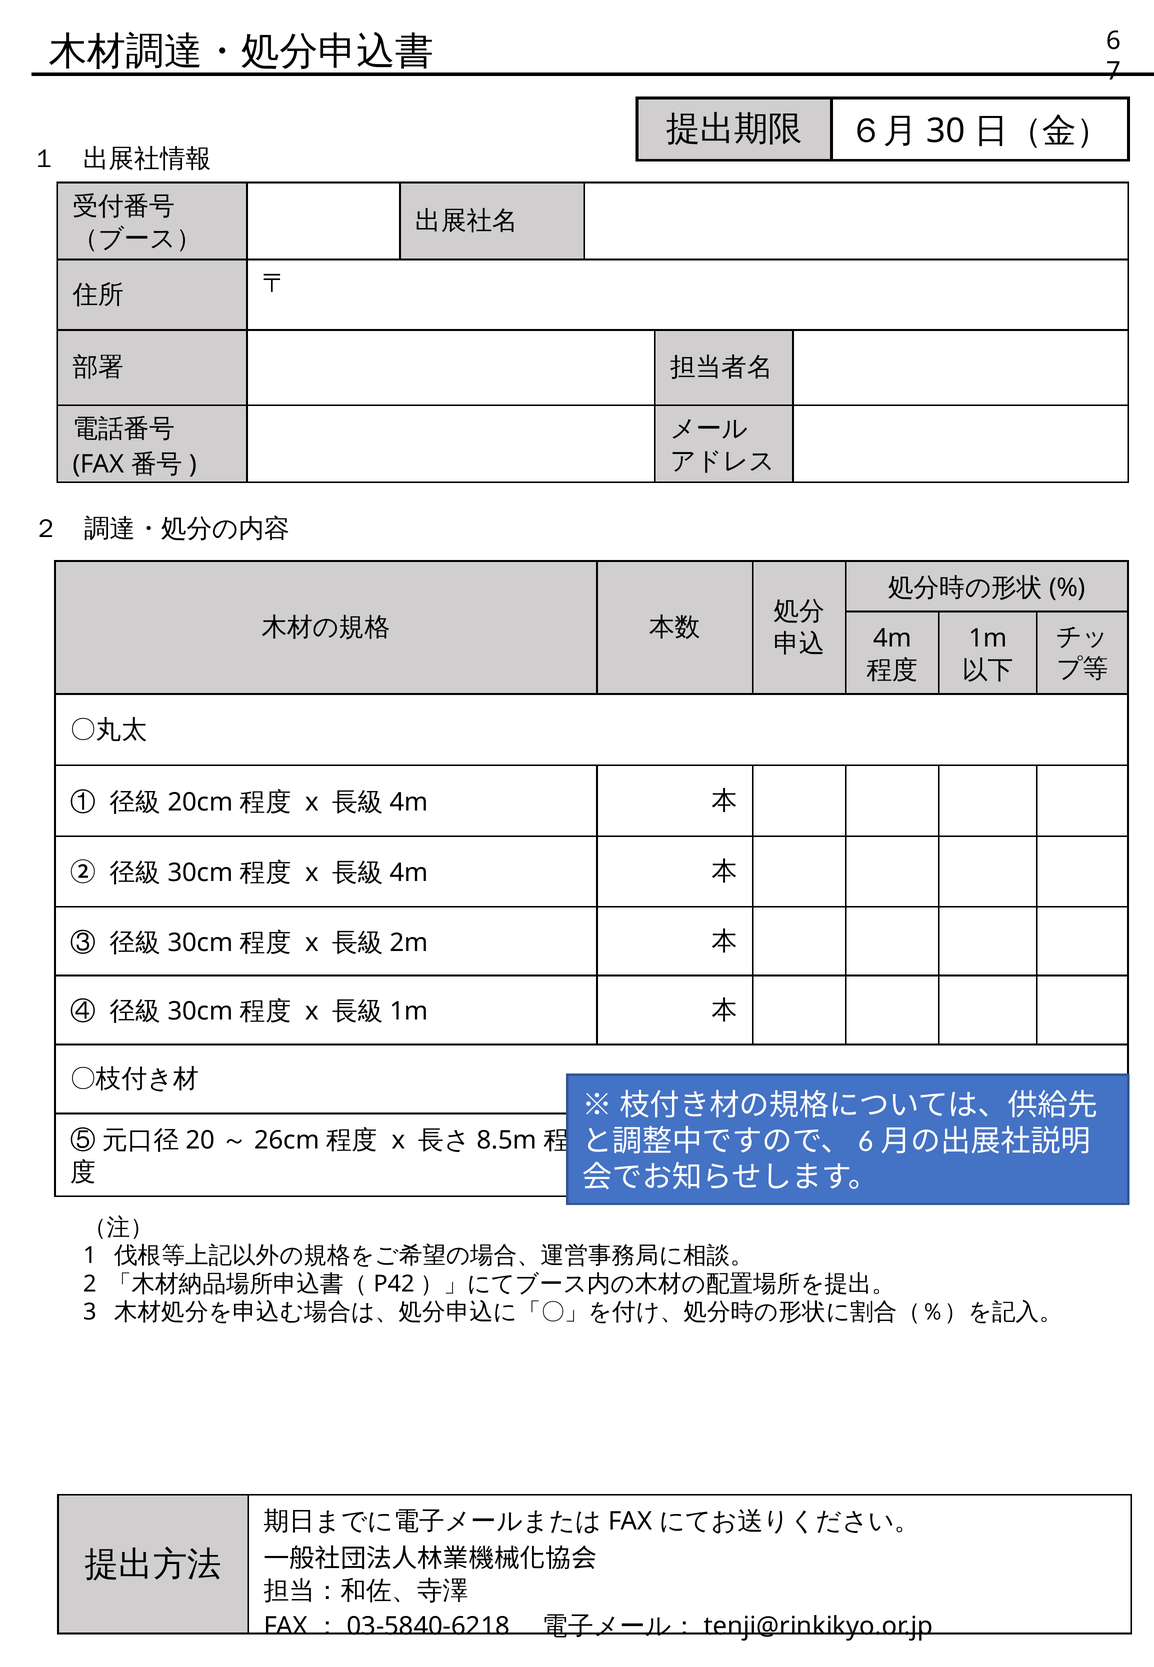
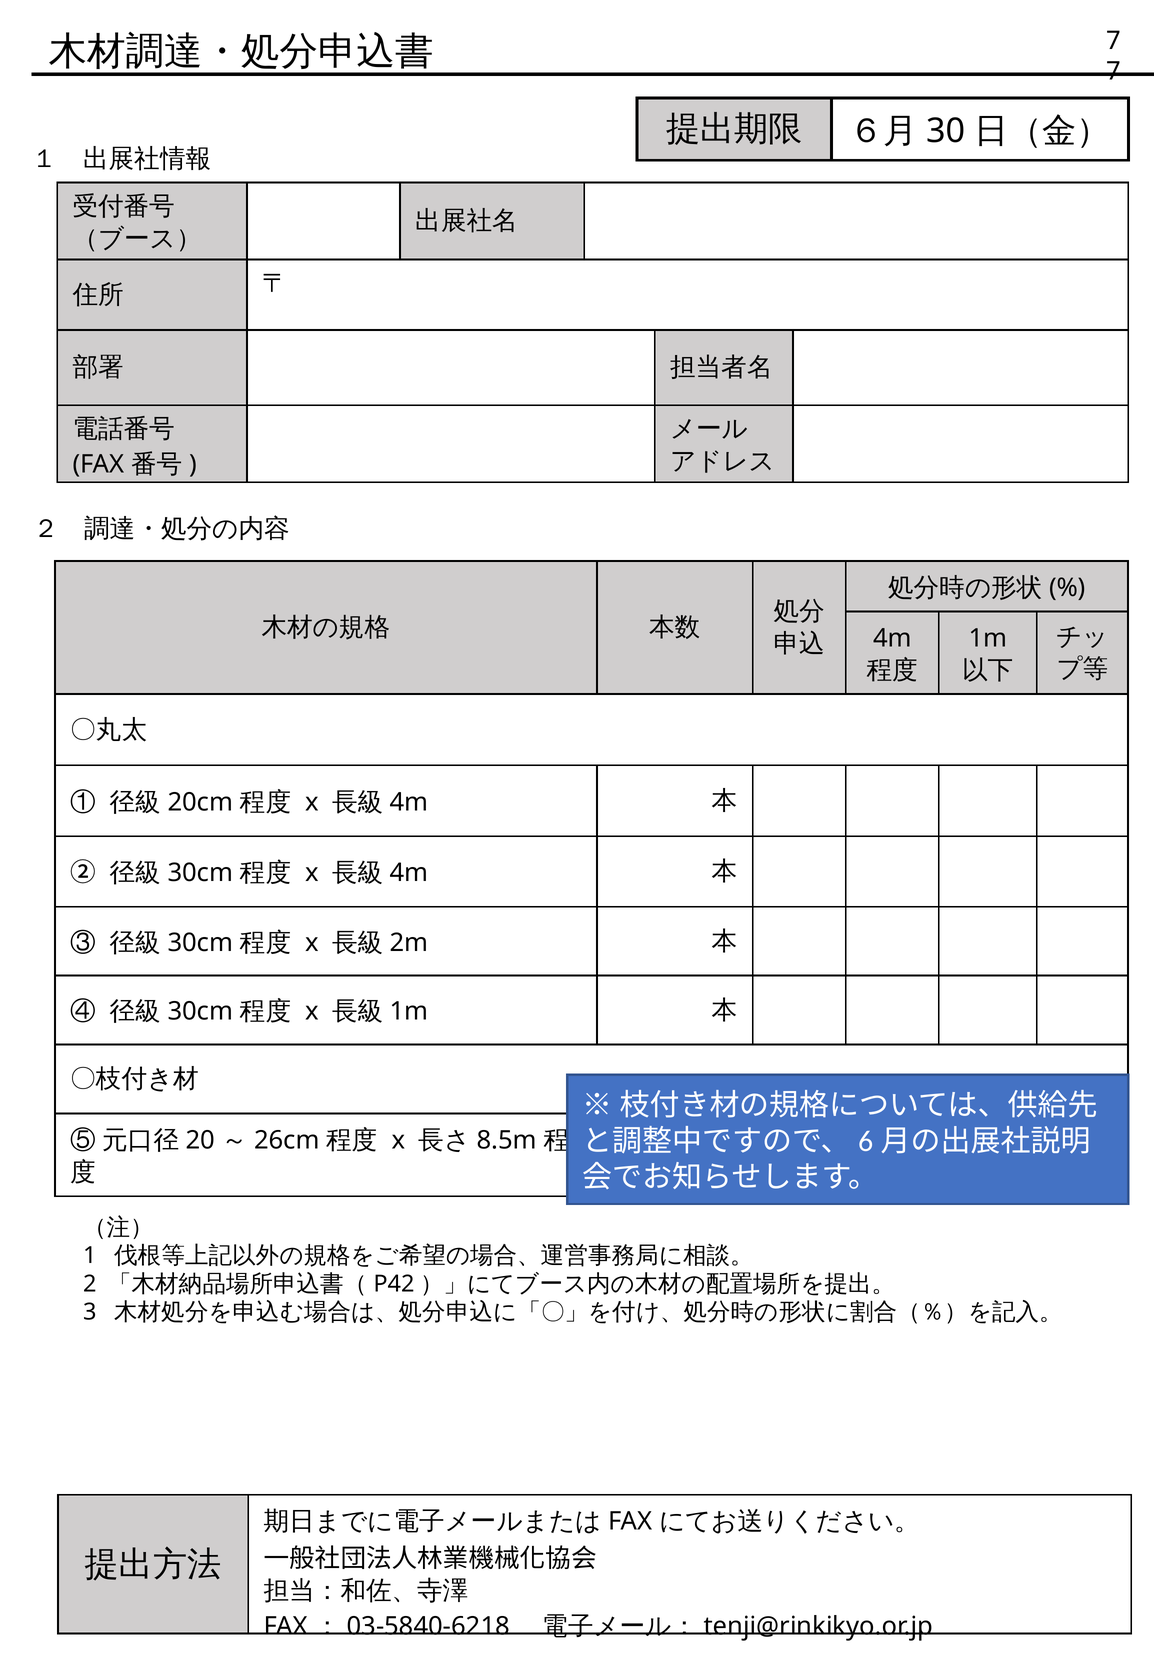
6 at (1113, 41): 6 -> 7
